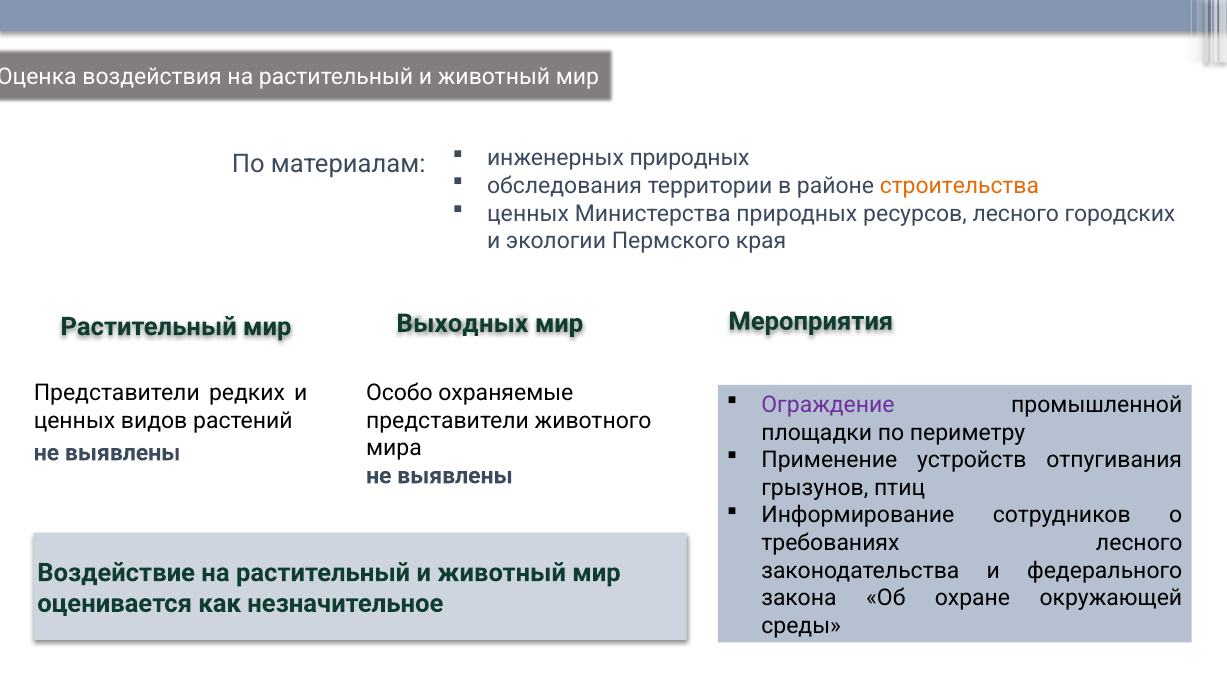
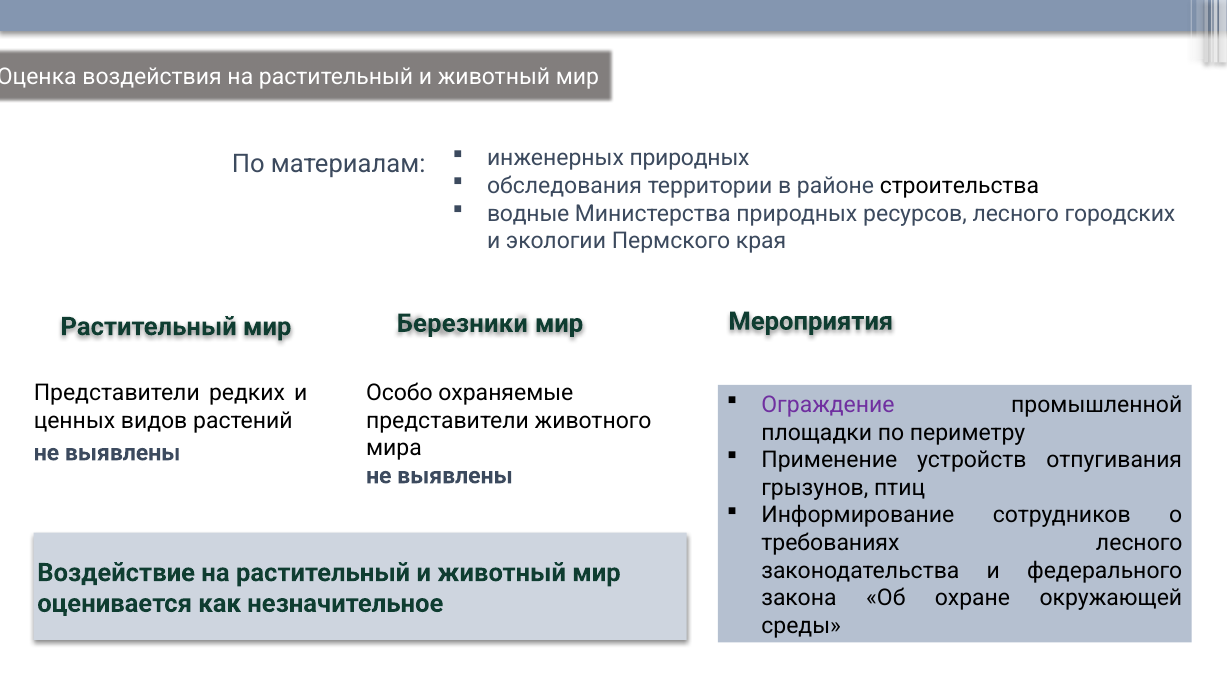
строительства colour: orange -> black
ценных at (528, 214): ценных -> водные
Выходных: Выходных -> Березники
